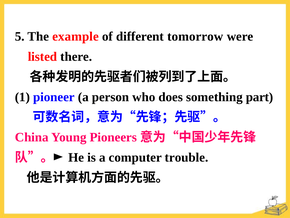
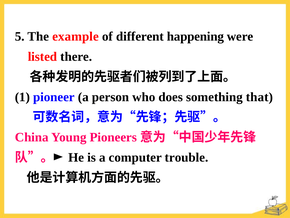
tomorrow: tomorrow -> happening
part: part -> that
